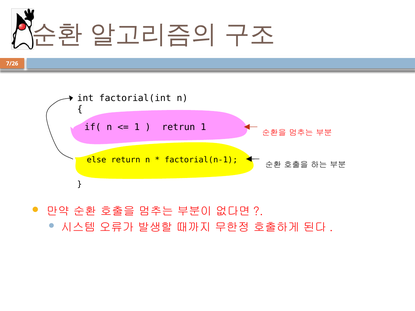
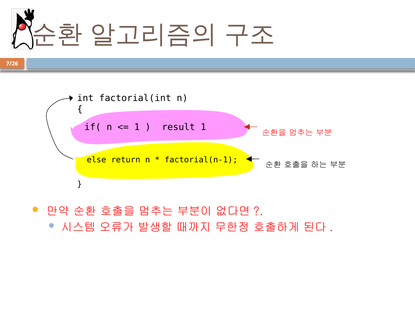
retrun: retrun -> result
